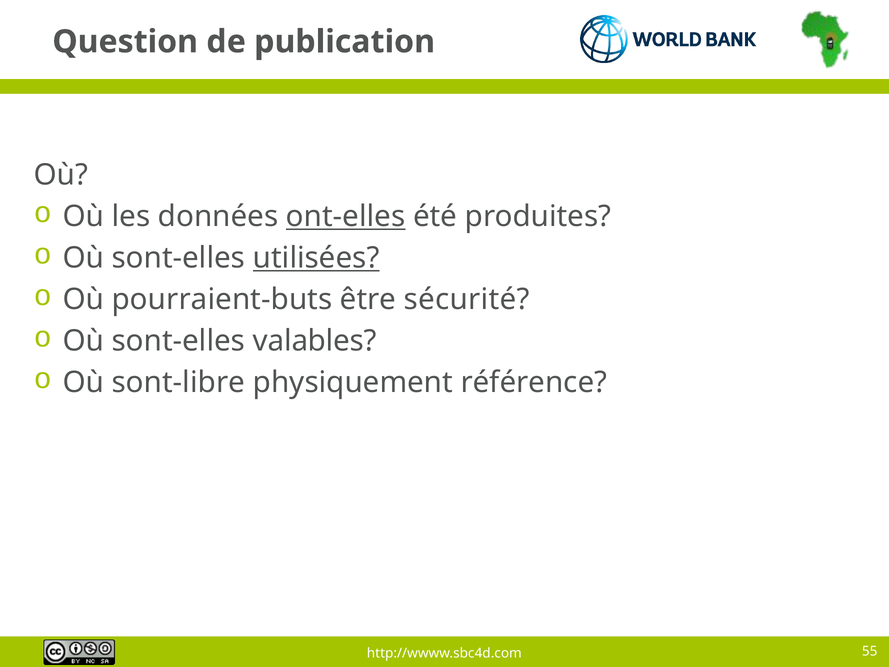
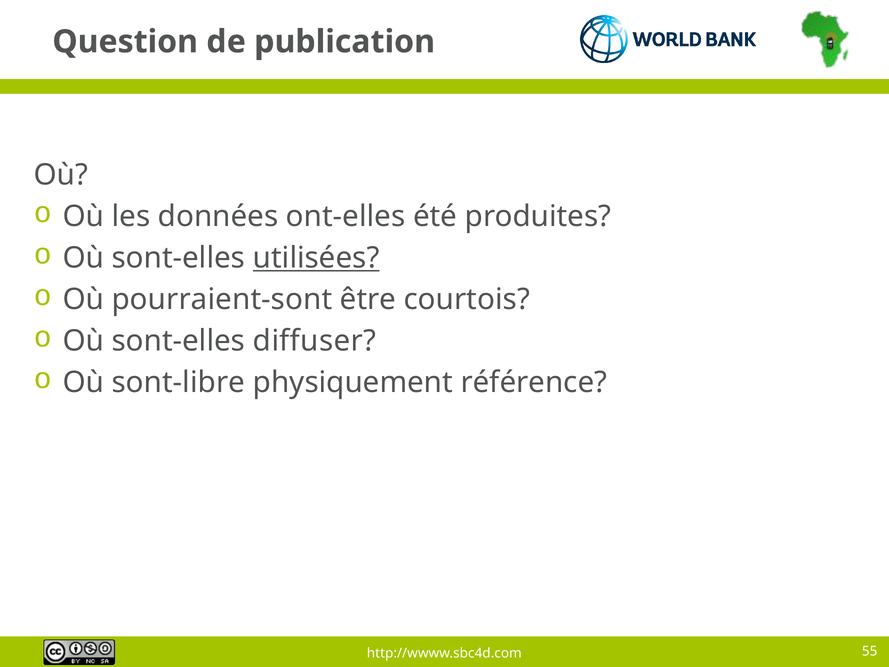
ont-elles underline: present -> none
pourraient-buts: pourraient-buts -> pourraient-sont
sécurité: sécurité -> courtois
valables: valables -> diffuser
